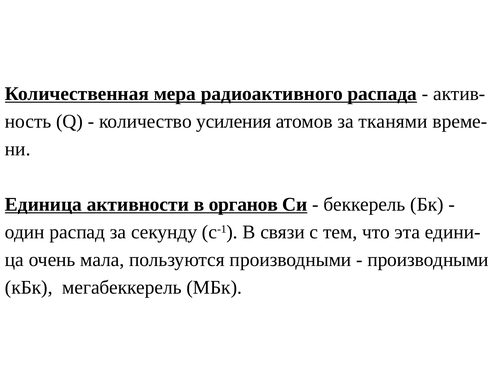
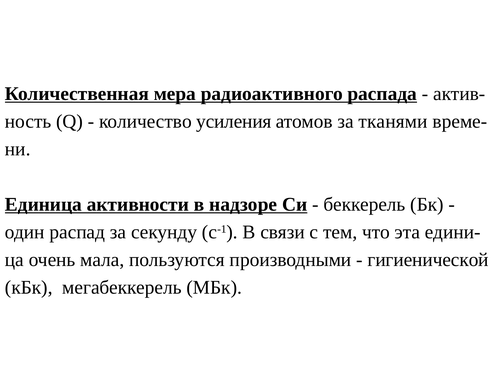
органов: органов -> надзоре
производными at (428, 260): производными -> гигиенической
